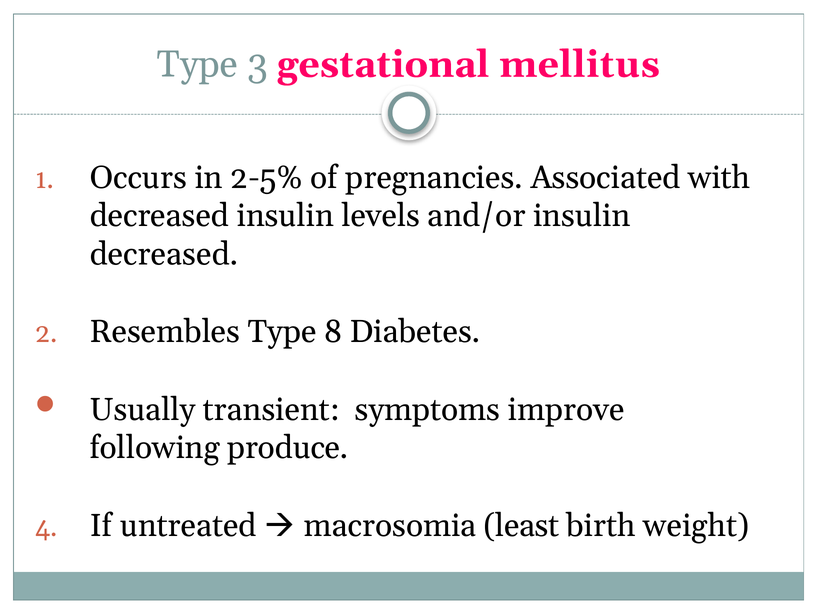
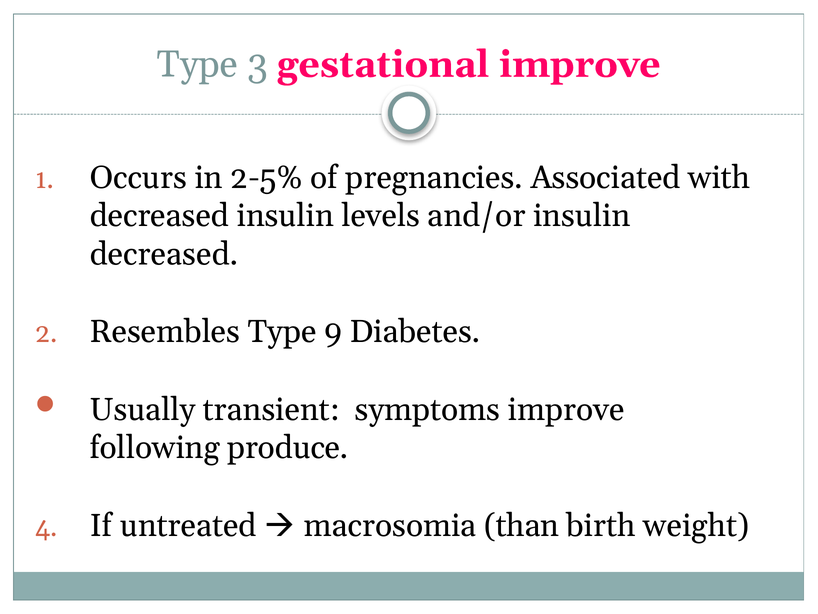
gestational mellitus: mellitus -> improve
8: 8 -> 9
least: least -> than
